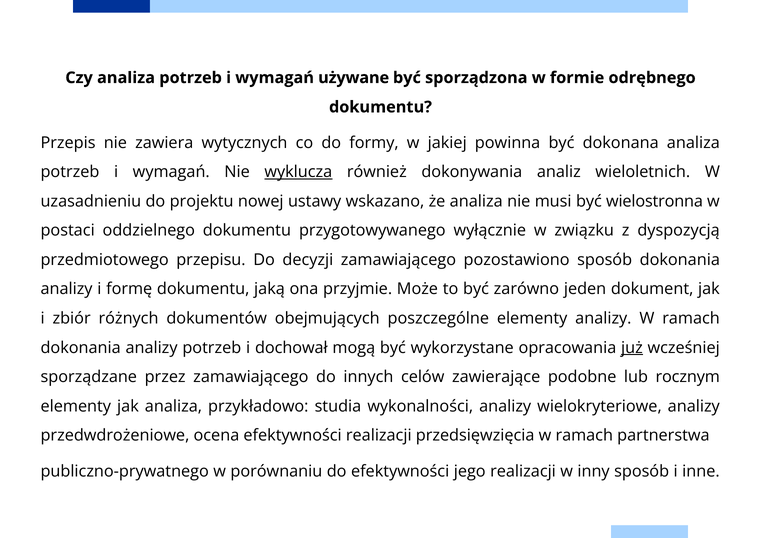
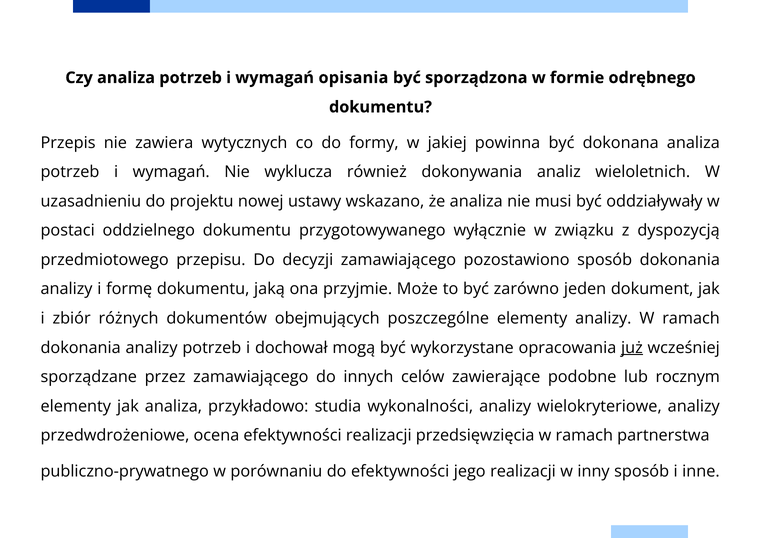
używane: używane -> opisania
wyklucza underline: present -> none
wielostronna: wielostronna -> oddziaływały
